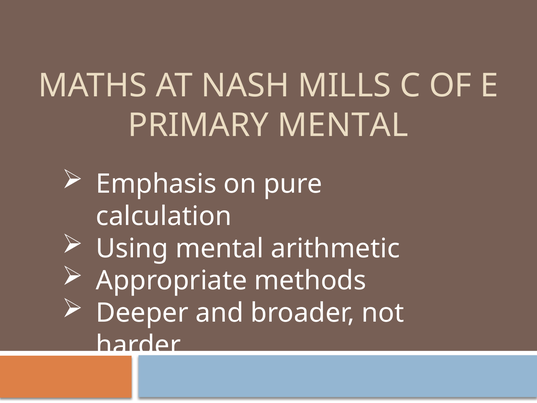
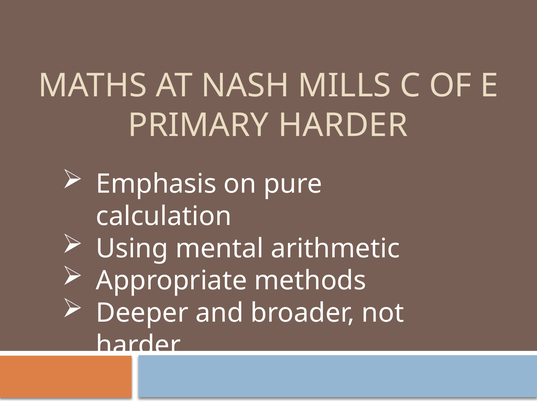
PRIMARY MENTAL: MENTAL -> HARDER
